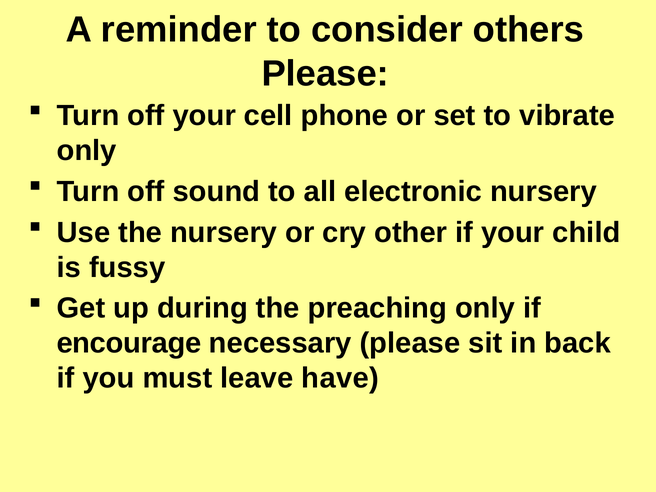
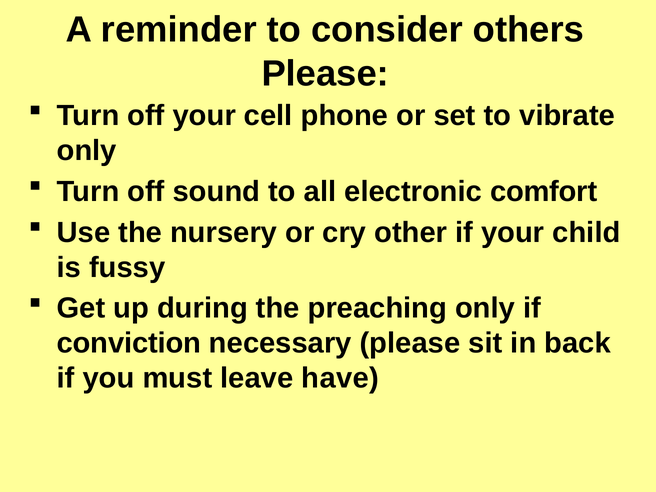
electronic nursery: nursery -> comfort
encourage: encourage -> conviction
